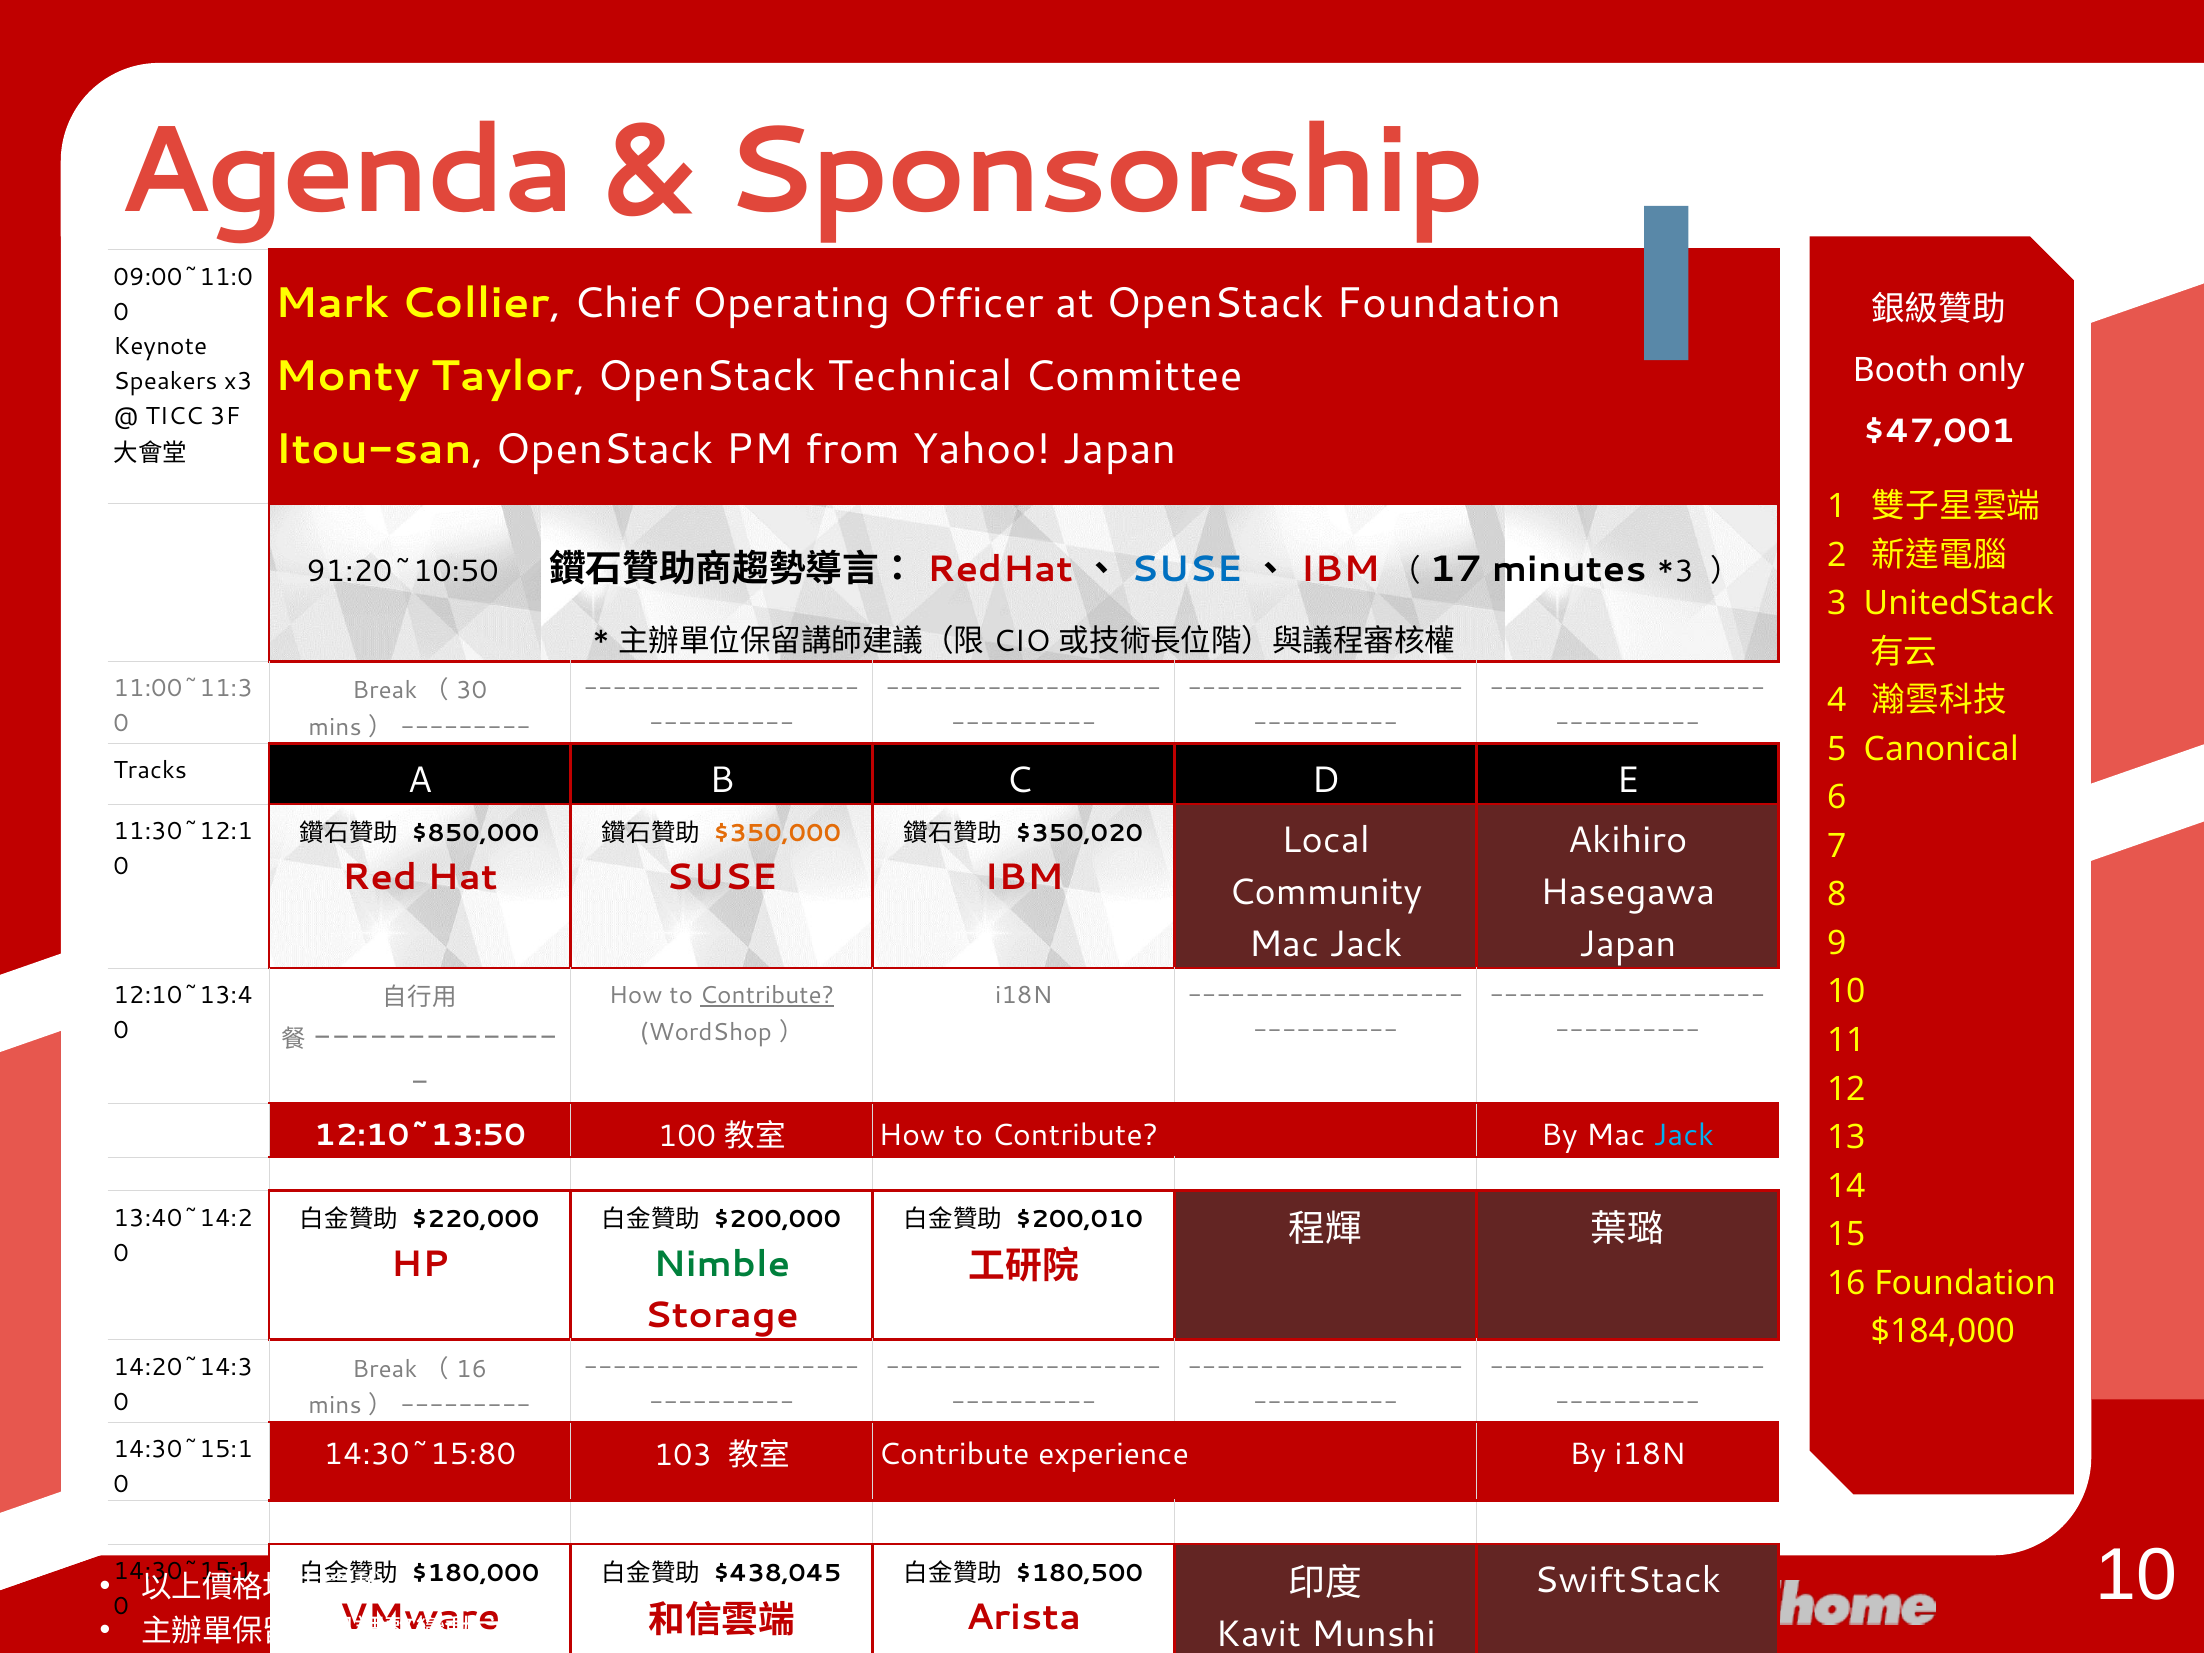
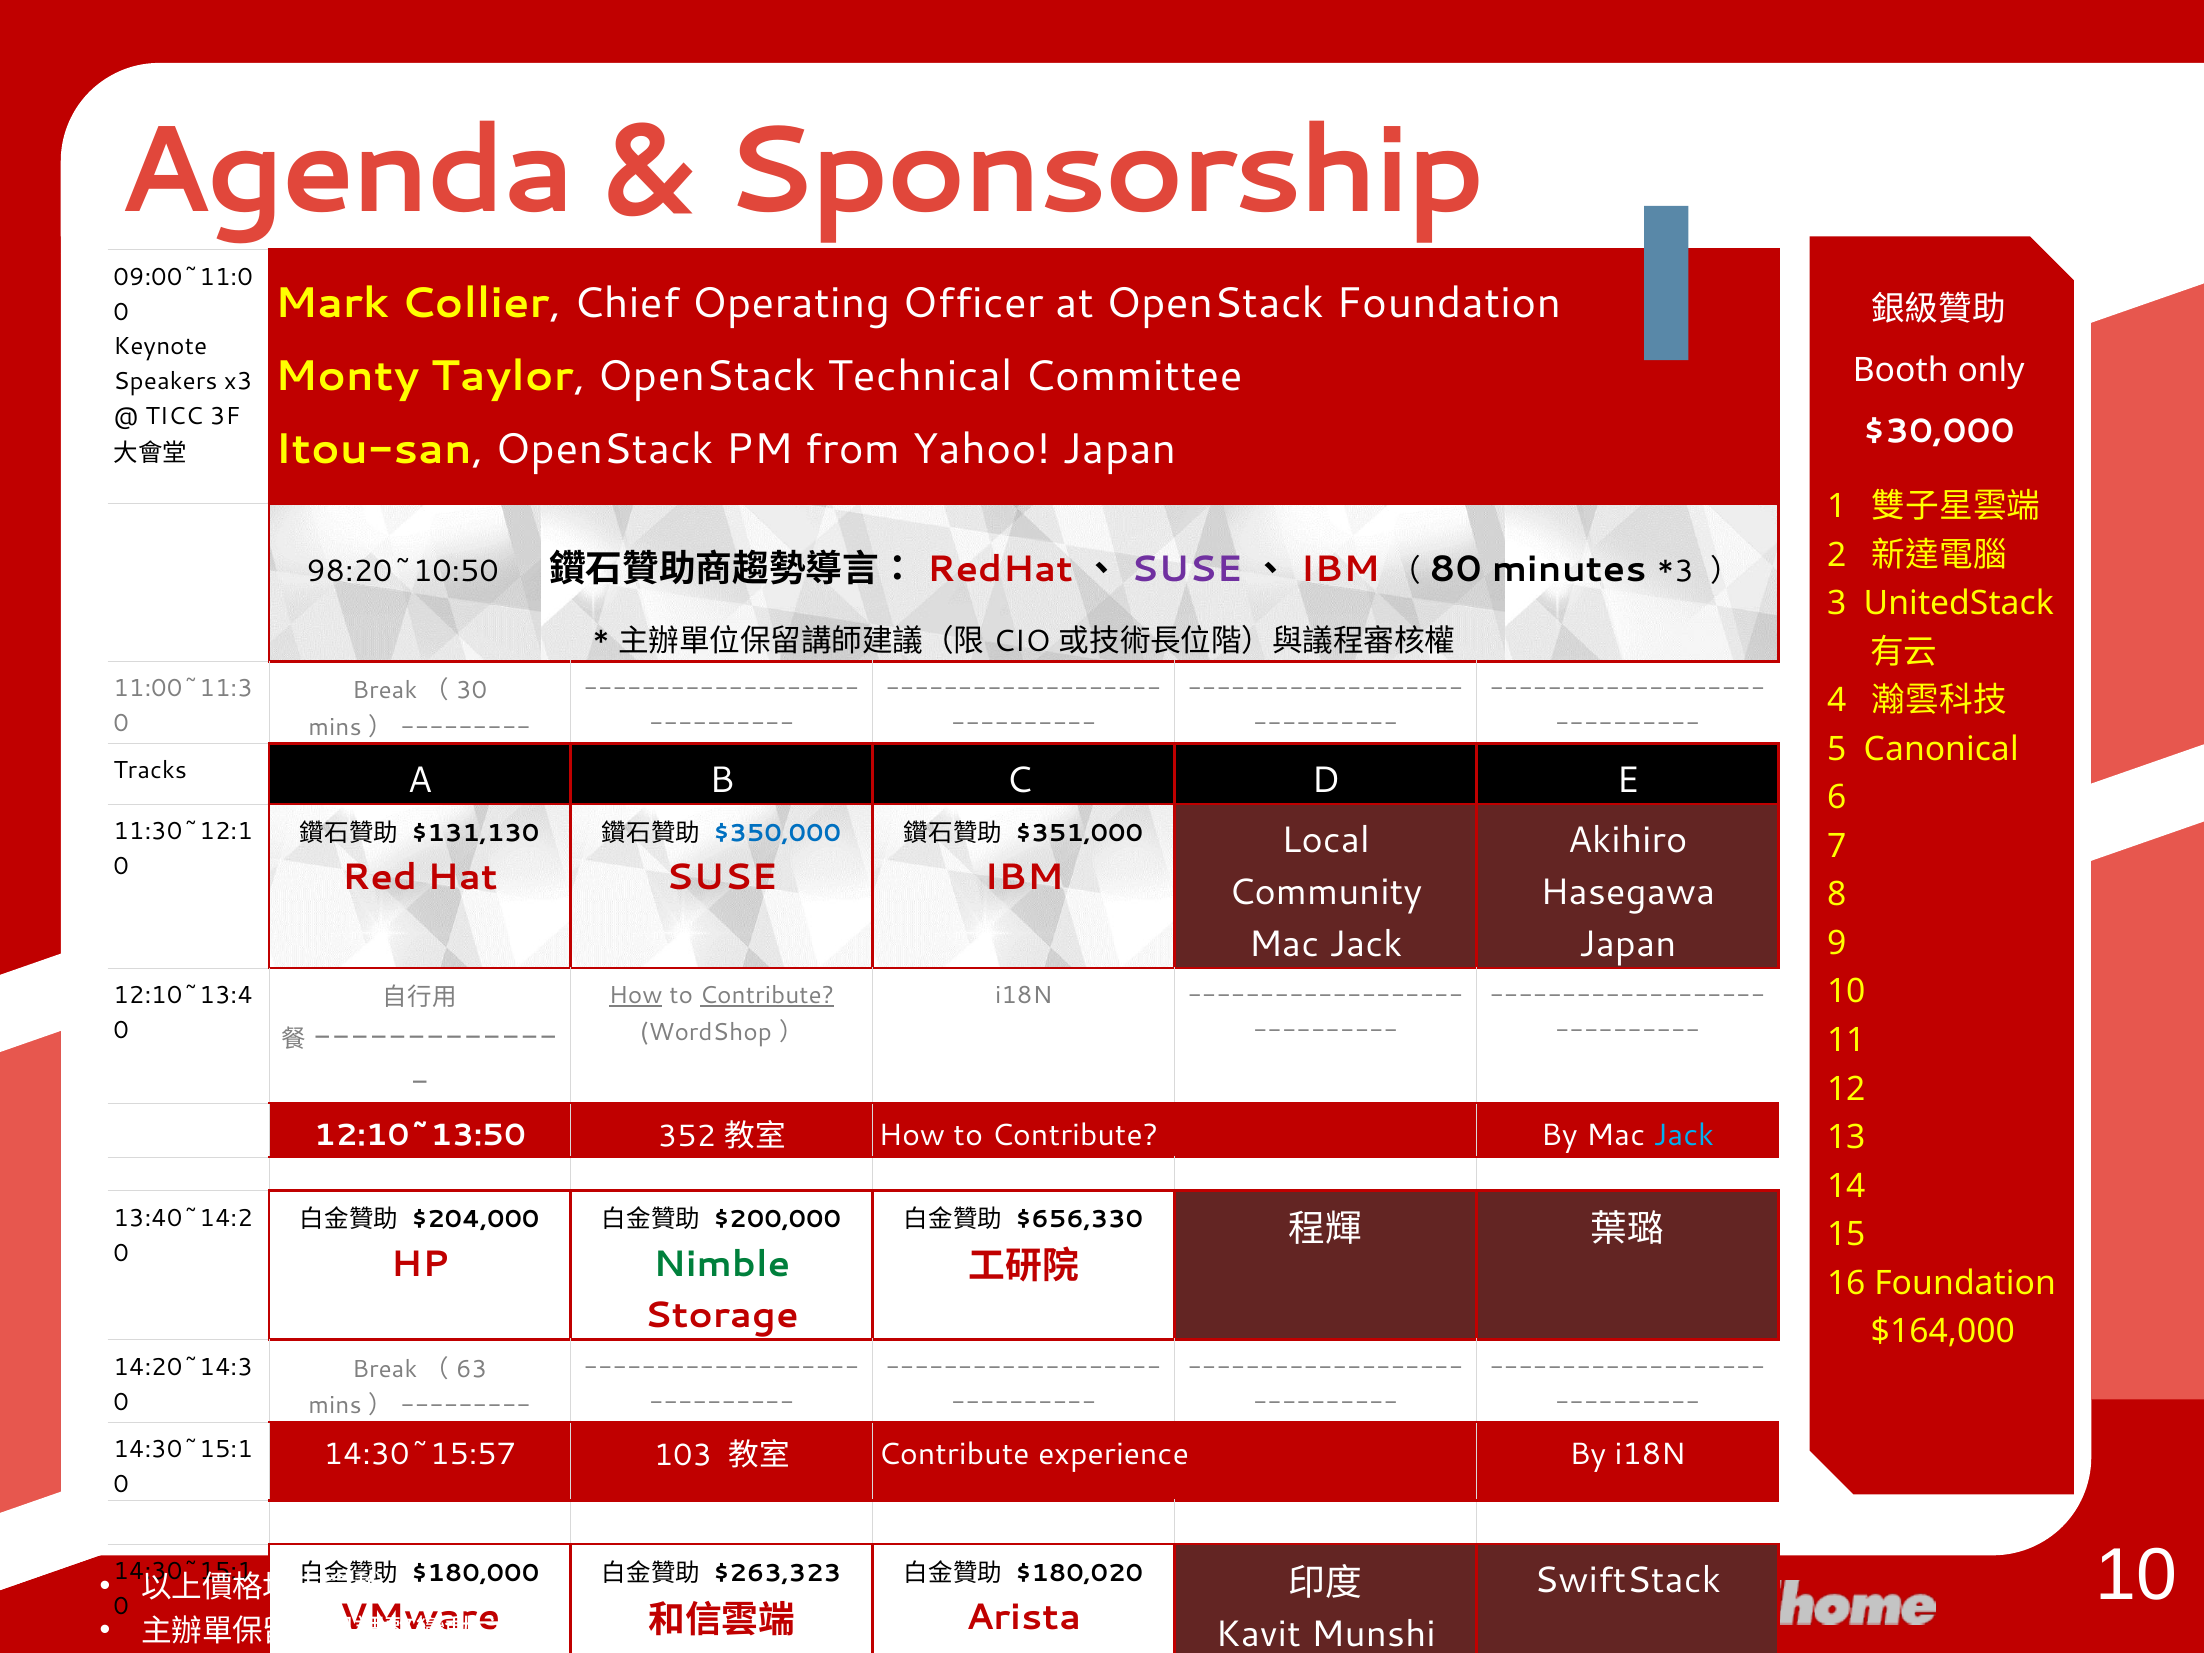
$47,001: $47,001 -> $30,000
91:20~10:50: 91:20~10:50 -> 98:20~10:50
SUSE at (1187, 570) colour: blue -> purple
17: 17 -> 80
$850,000: $850,000 -> $131,130
$350,000 colour: orange -> blue
$350,020: $350,020 -> $351,000
How at (636, 996) underline: none -> present
100: 100 -> 352
$220,000: $220,000 -> $204,000
$200,010: $200,010 -> $656,330
$184,000: $184,000 -> $164,000
16 at (472, 1369): 16 -> 63
14:30~15:80: 14:30~15:80 -> 14:30~15:57
$438,045: $438,045 -> $263,323
$180,500: $180,500 -> $180,020
